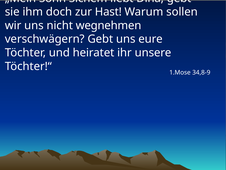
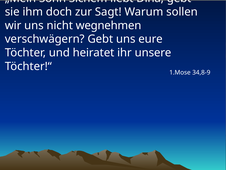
Hast: Hast -> Sagt
